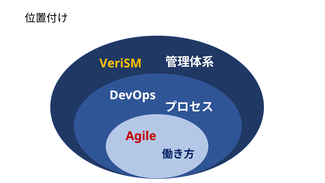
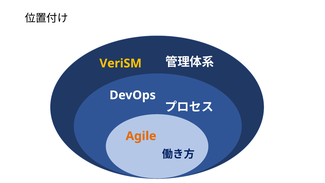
Agile colour: red -> orange
